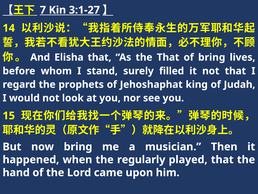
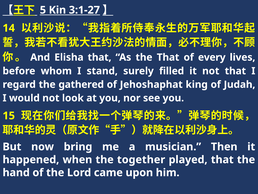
7: 7 -> 5
of bring: bring -> every
prophets: prophets -> gathered
regularly: regularly -> together
